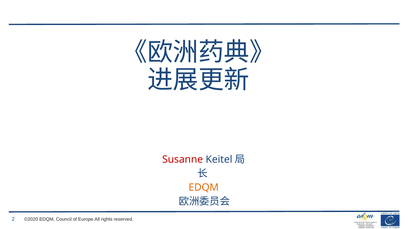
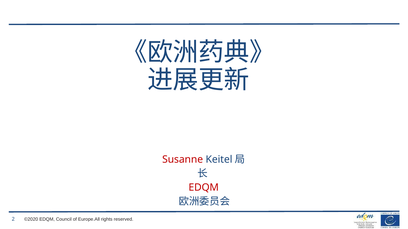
EDQM at (204, 188) colour: orange -> red
